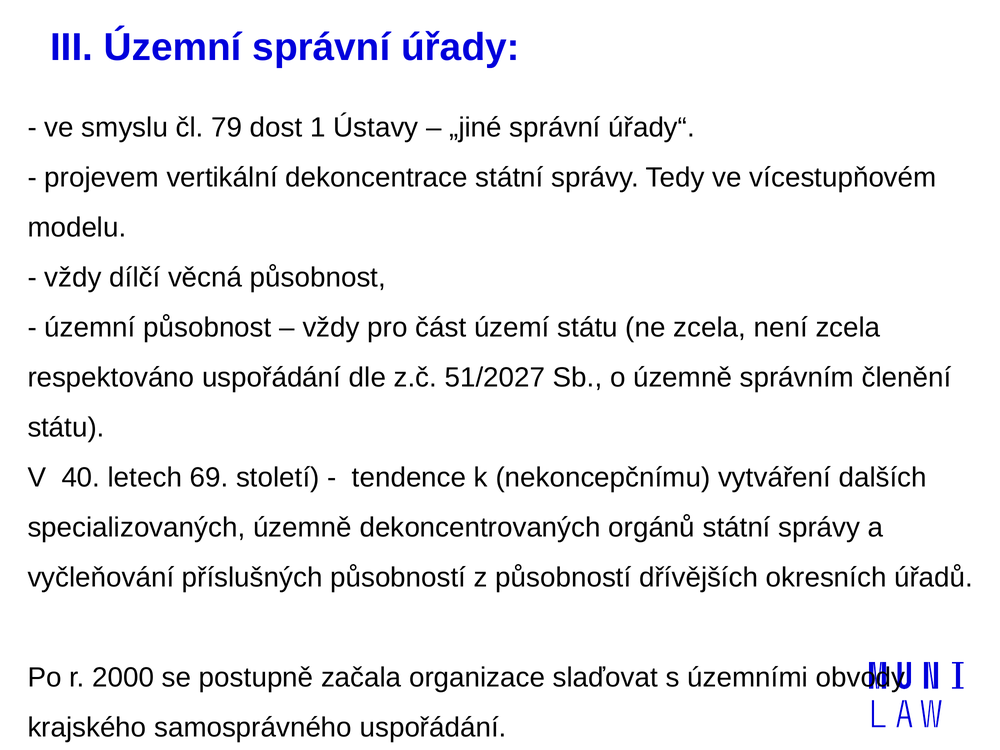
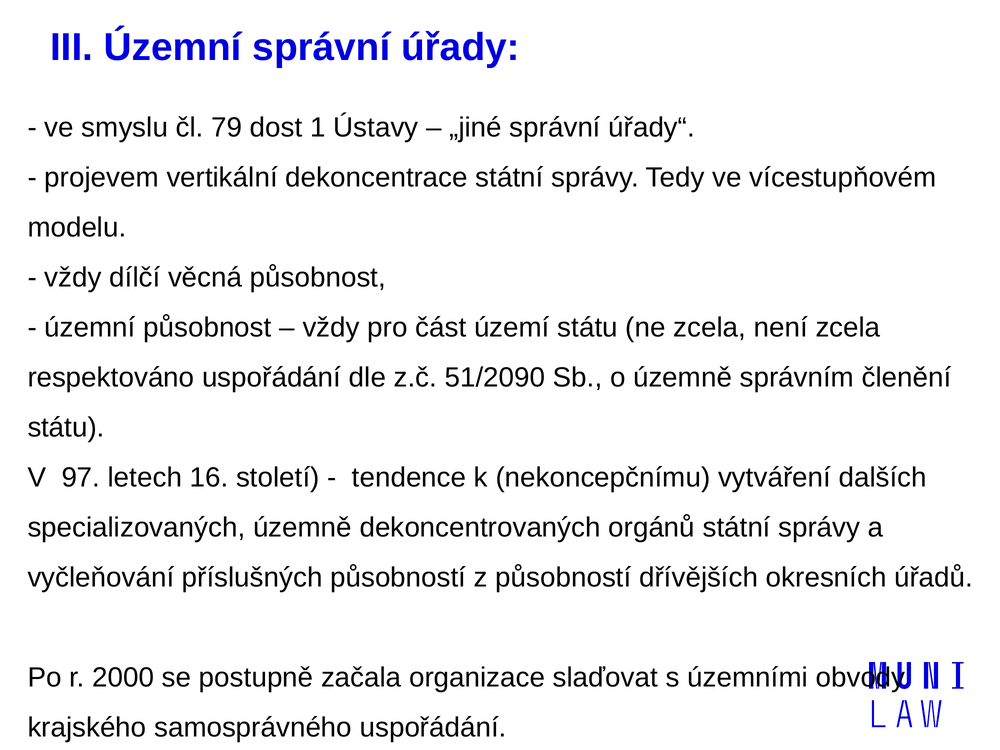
51/2027: 51/2027 -> 51/2090
40: 40 -> 97
69: 69 -> 16
